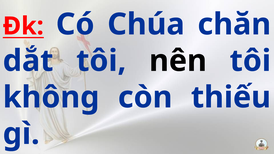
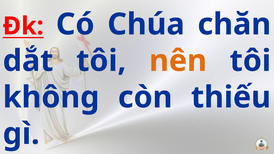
nên colour: black -> orange
